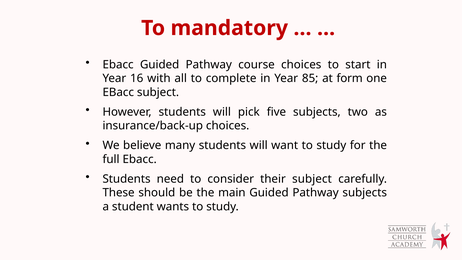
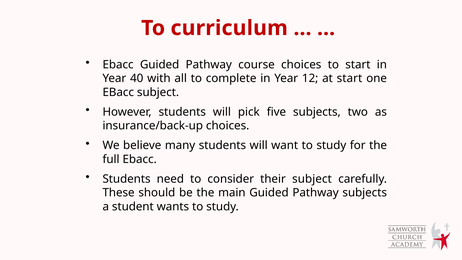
mandatory: mandatory -> curriculum
16: 16 -> 40
85: 85 -> 12
at form: form -> start
